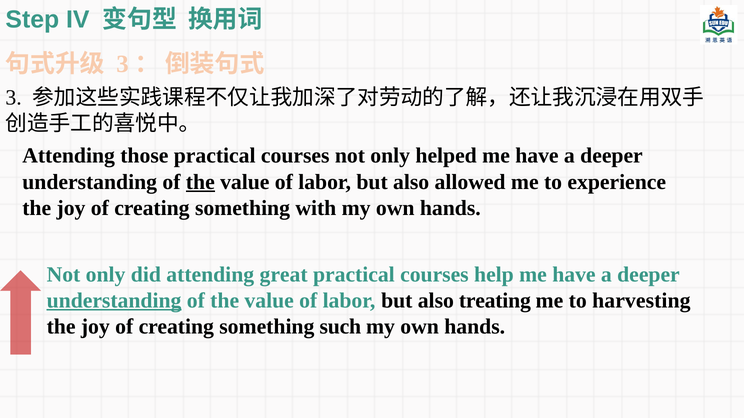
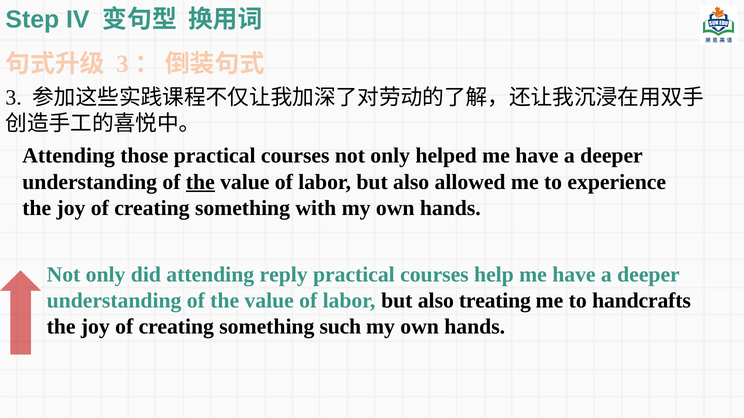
great: great -> reply
understanding at (114, 301) underline: present -> none
harvesting: harvesting -> handcrafts
